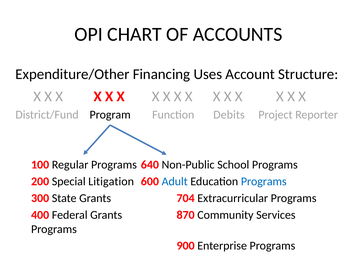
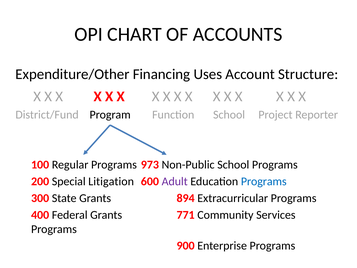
Function Debits: Debits -> School
640: 640 -> 973
Adult colour: blue -> purple
704: 704 -> 894
870: 870 -> 771
